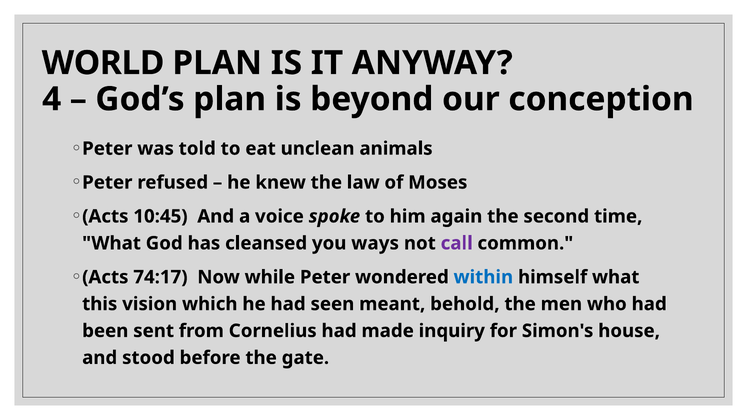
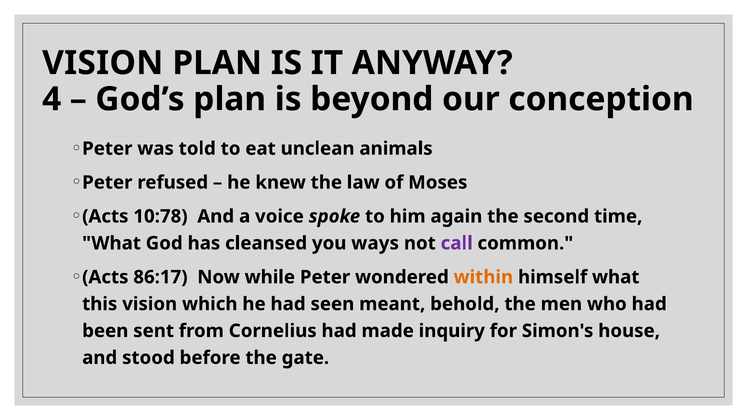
WORLD at (103, 63): WORLD -> VISION
10:45: 10:45 -> 10:78
74:17: 74:17 -> 86:17
within colour: blue -> orange
